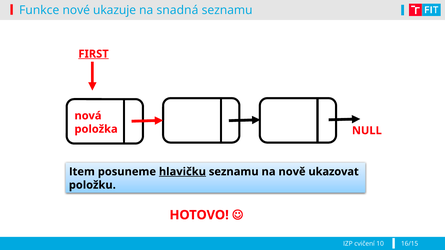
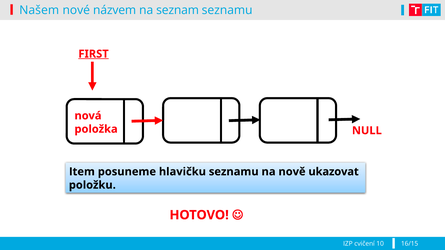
Funkce: Funkce -> Našem
ukazuje: ukazuje -> názvem
snadná: snadná -> seznam
hlavičku underline: present -> none
